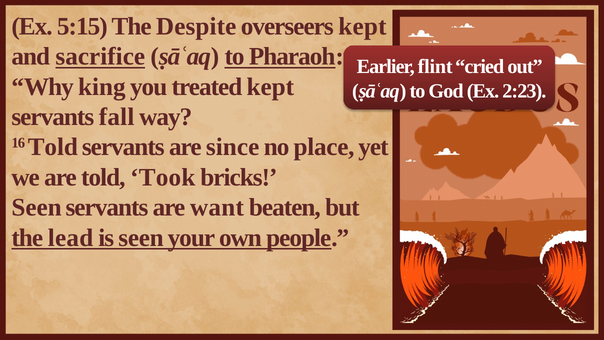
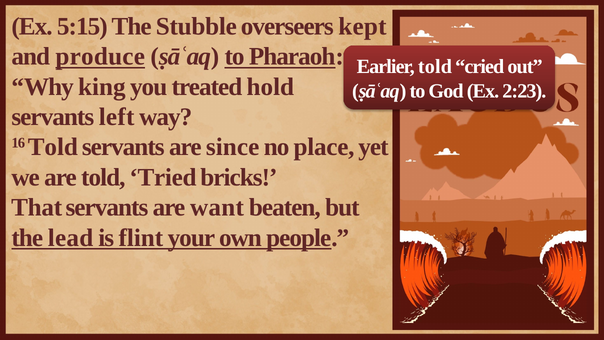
Despite: Despite -> Stubble
sacrifice: sacrifice -> produce
Earlier flint: flint -> told
treated kept: kept -> hold
fall: fall -> left
Took: Took -> Tried
Seen at (37, 207): Seen -> That
is seen: seen -> flint
